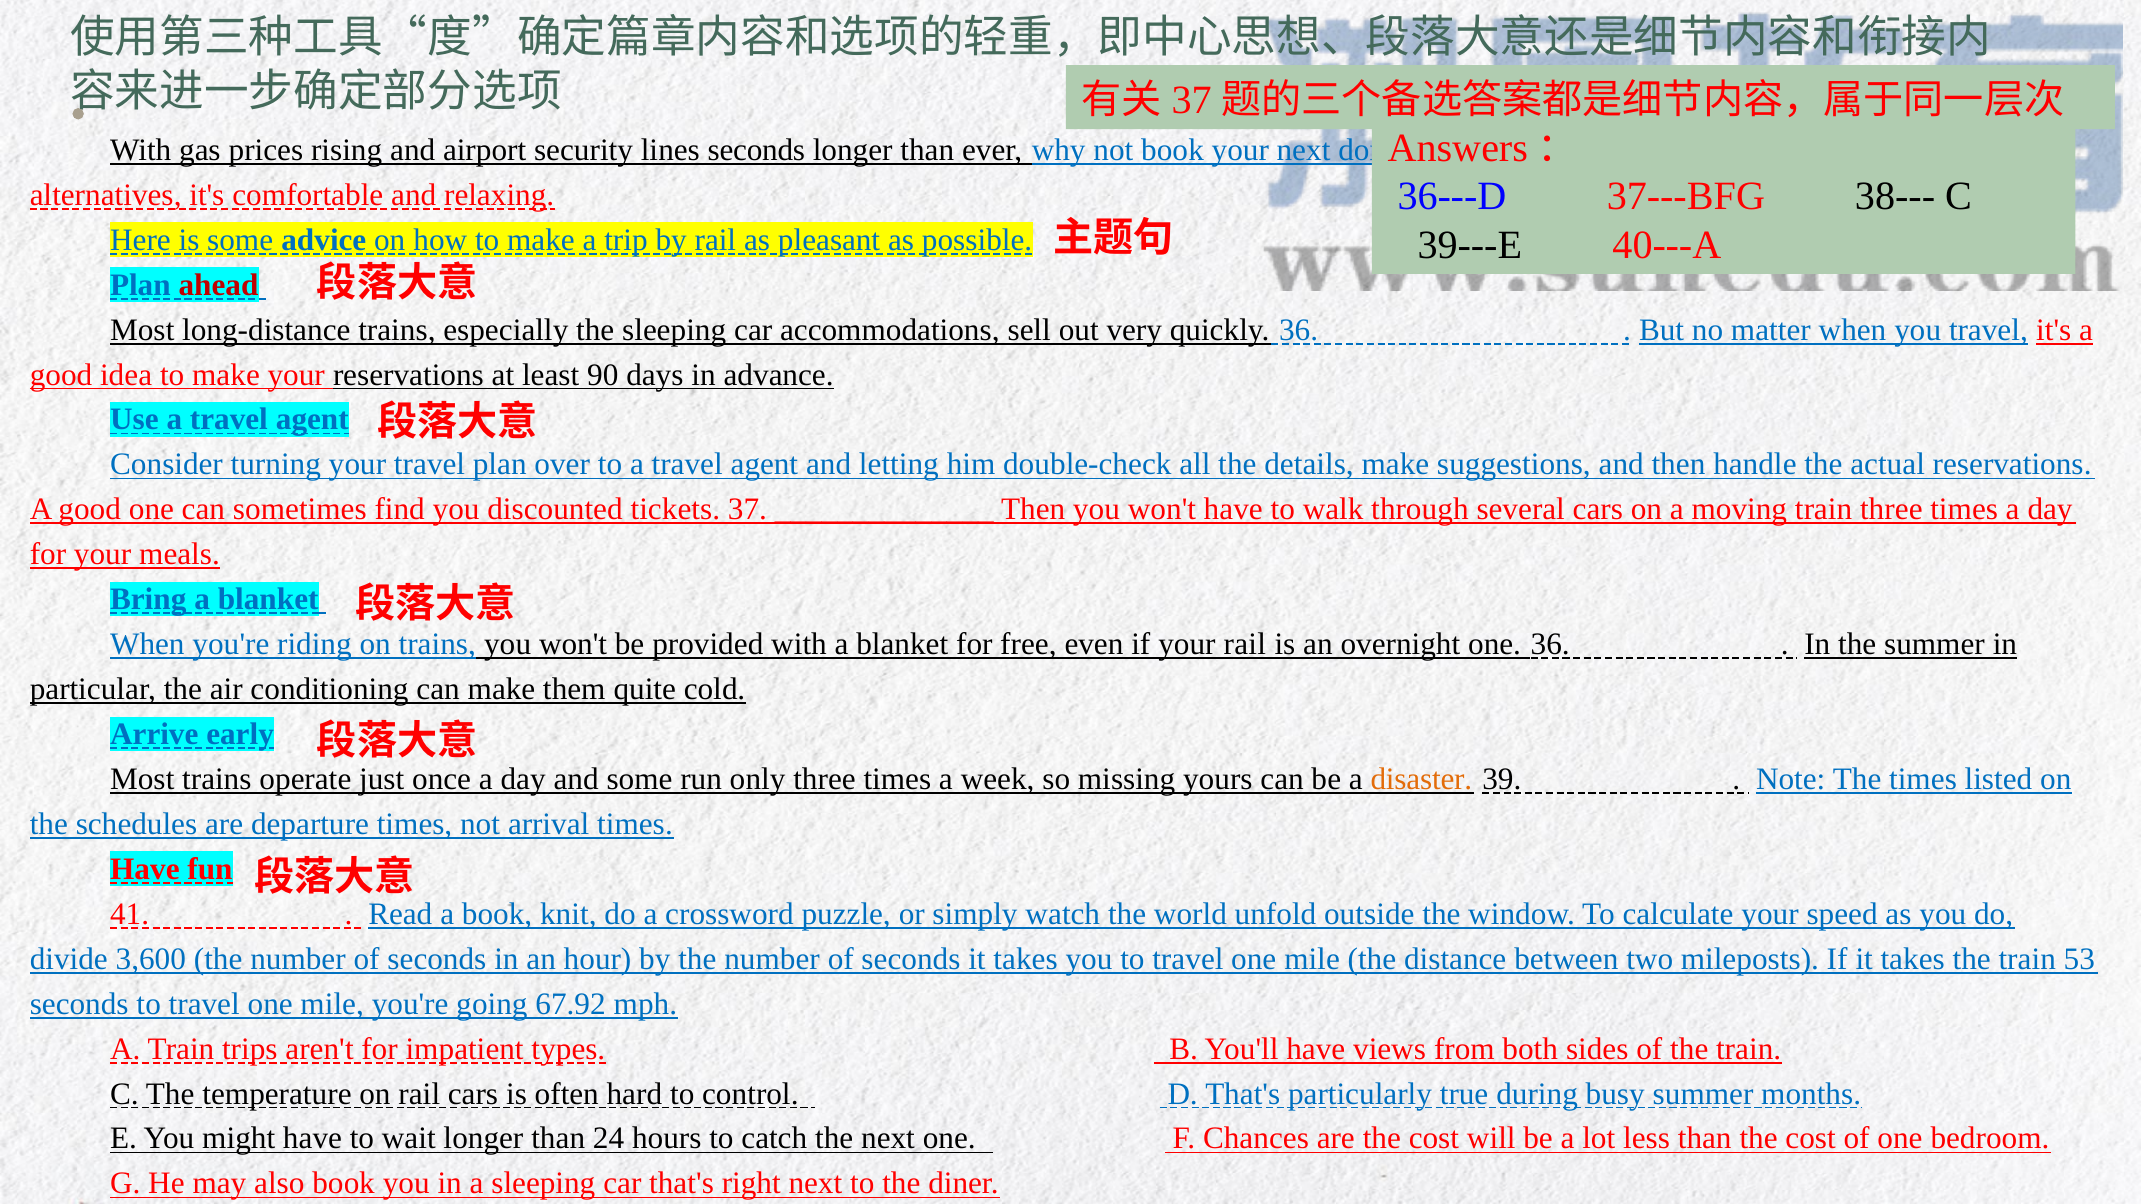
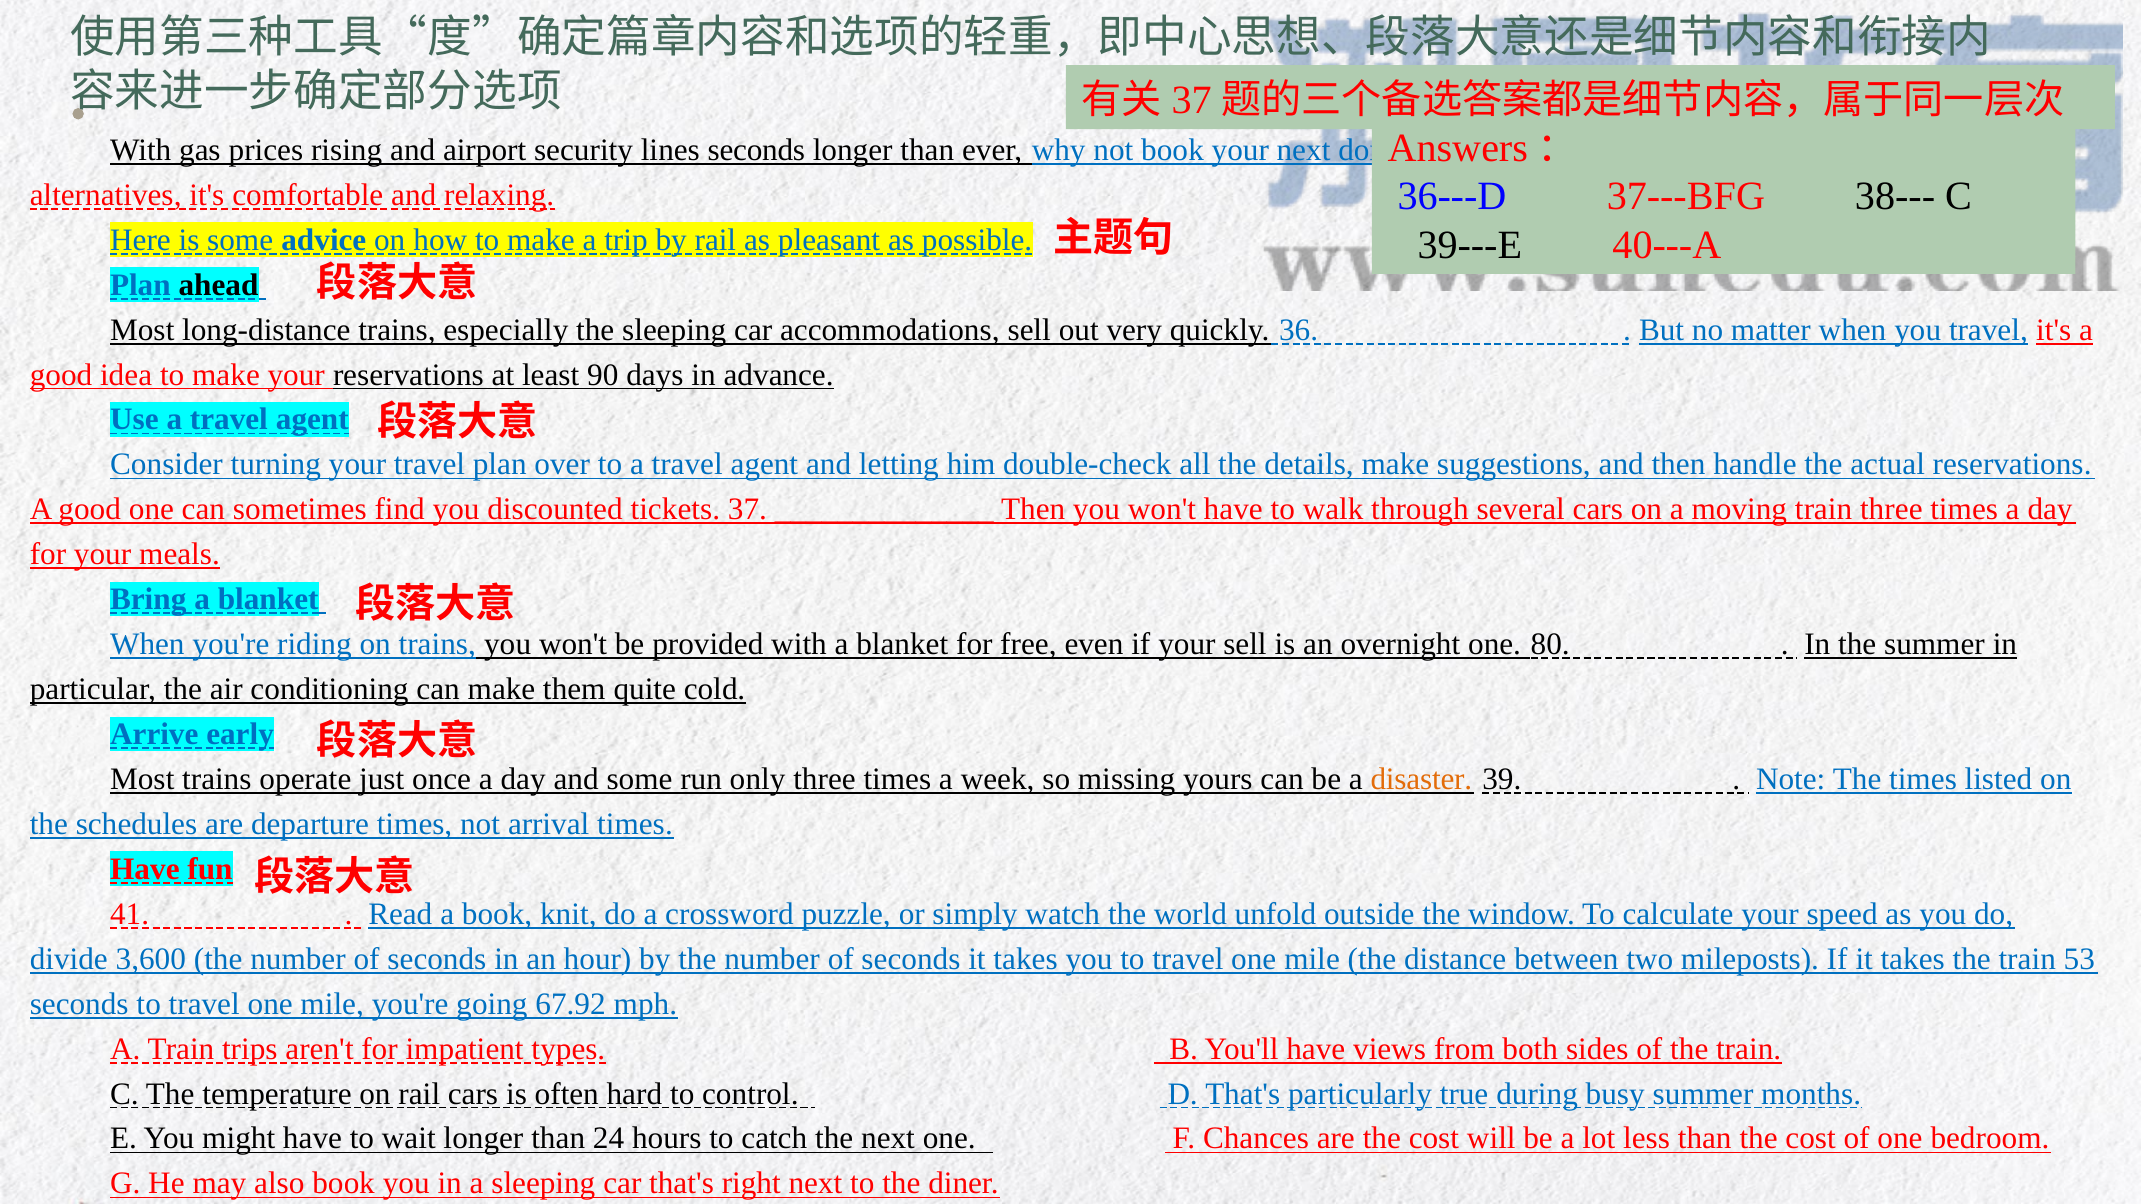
ahead colour: red -> black
your rail: rail -> sell
one 36: 36 -> 80
